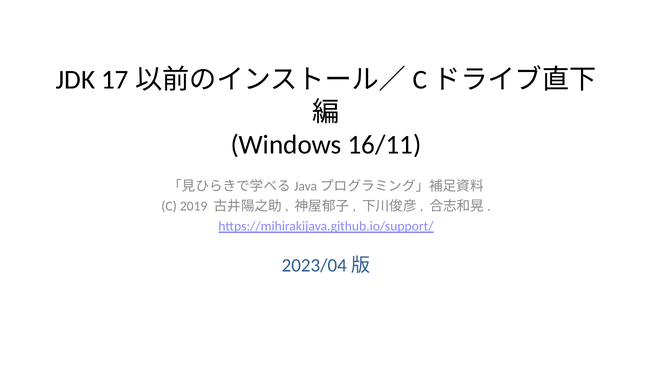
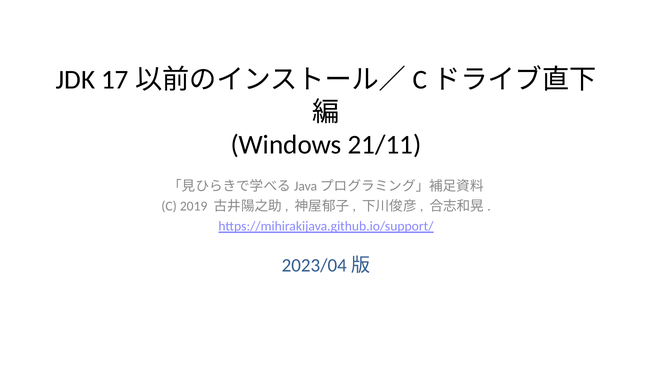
16/11: 16/11 -> 21/11
